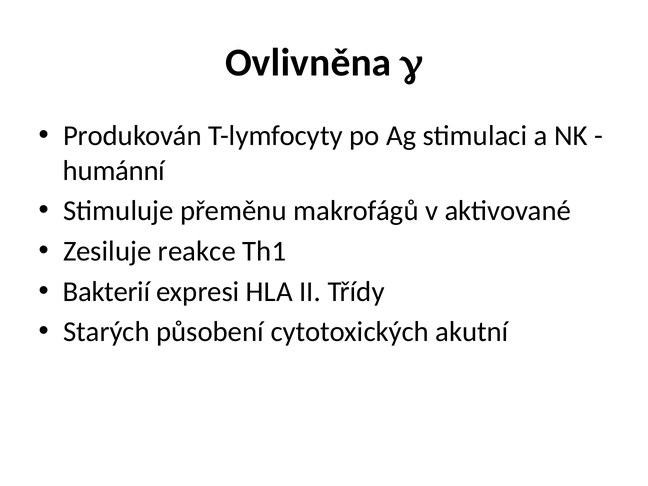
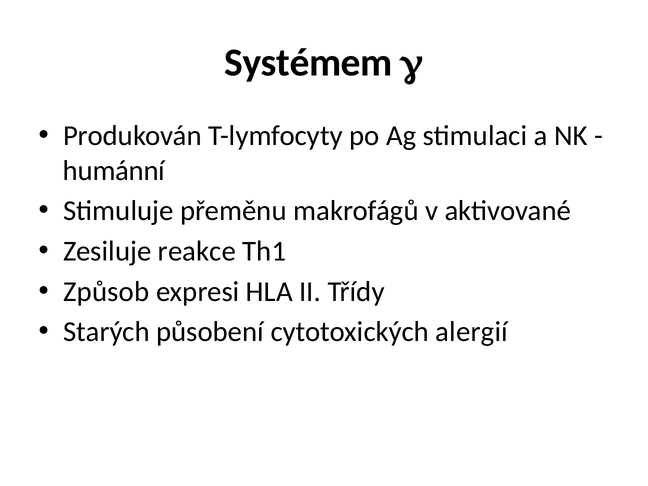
Ovlivněna: Ovlivněna -> Systémem
Bakterií: Bakterií -> Způsob
akutní: akutní -> alergií
